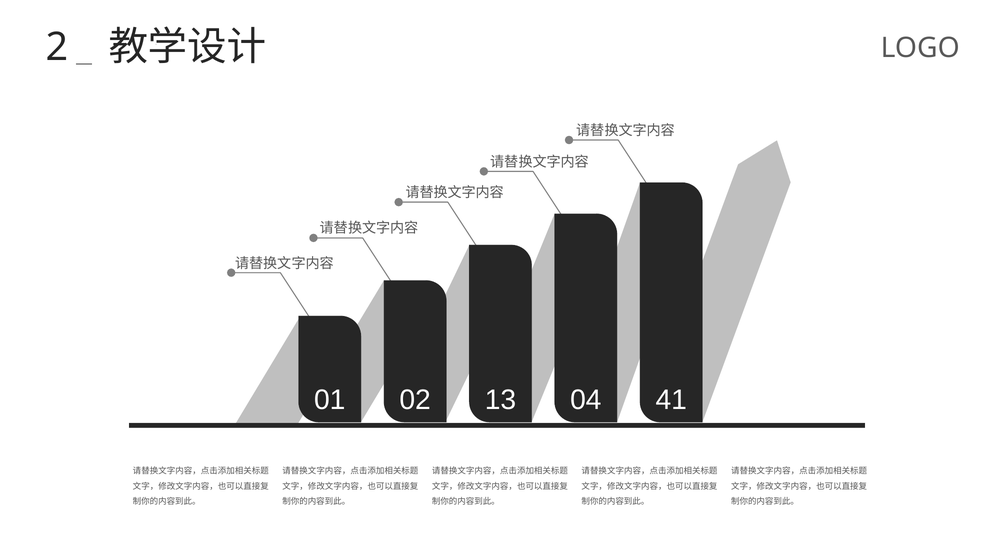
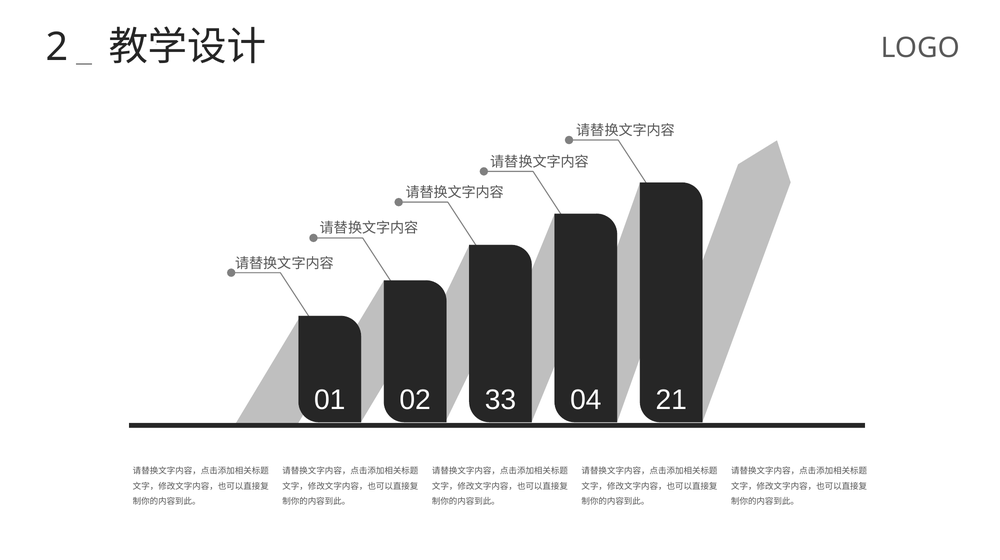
13: 13 -> 33
41: 41 -> 21
